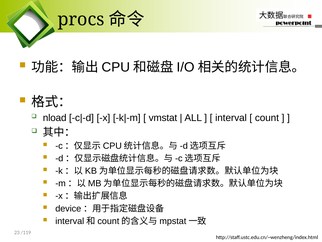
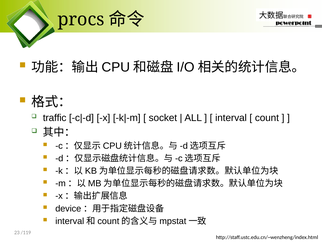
nload: nload -> traffic
vmstat: vmstat -> socket
